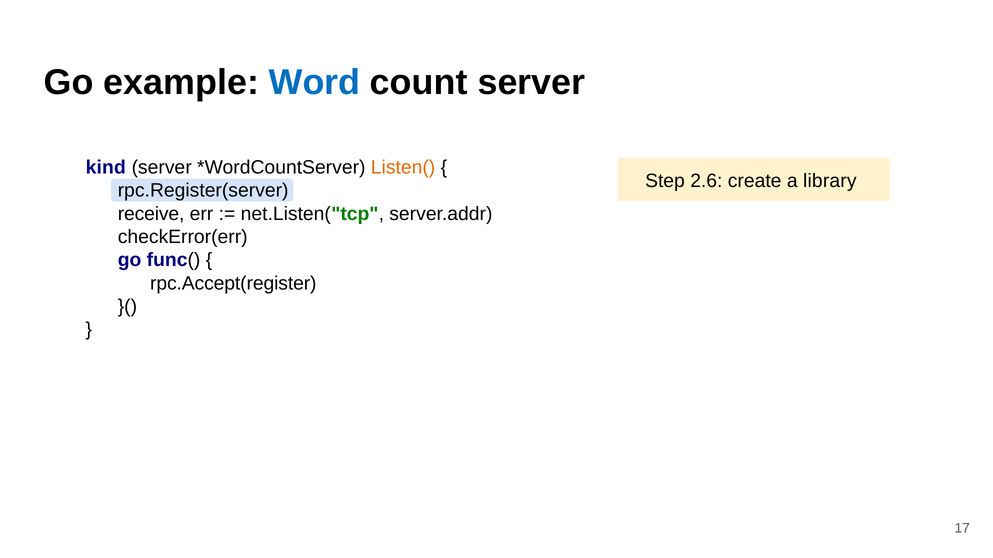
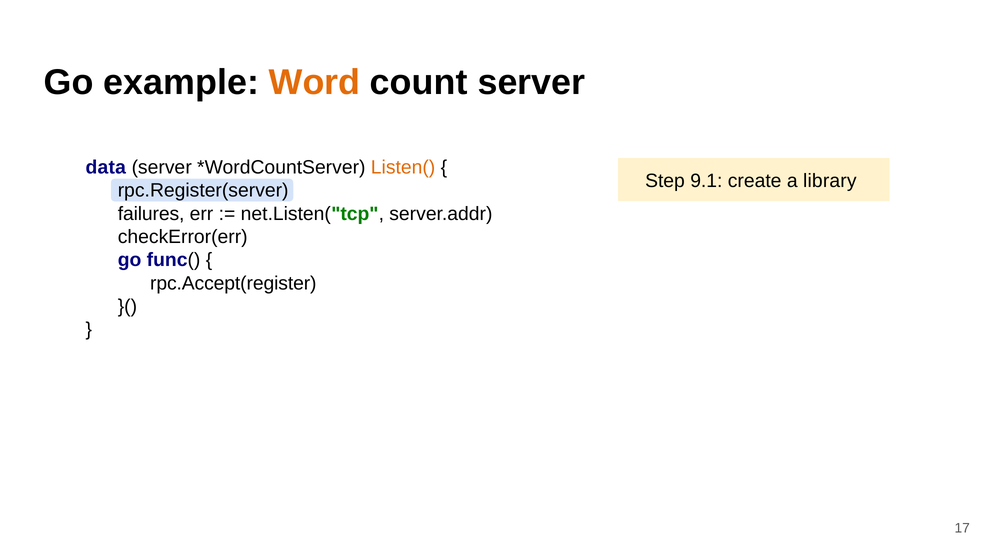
Word colour: blue -> orange
kind: kind -> data
2.6: 2.6 -> 9.1
receive: receive -> failures
